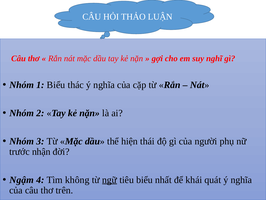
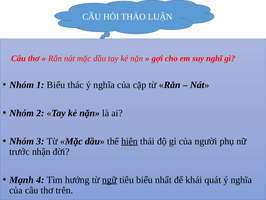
hiện underline: none -> present
Ngậm: Ngậm -> Mạnh
không: không -> hướng
